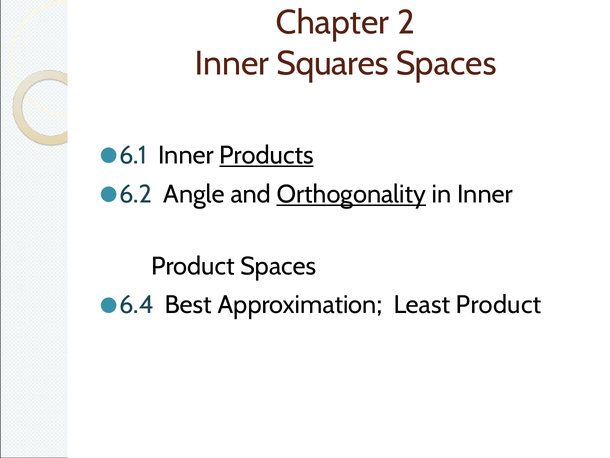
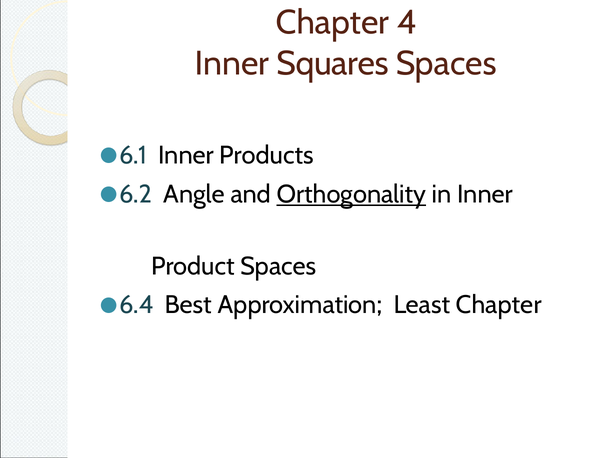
2: 2 -> 4
Products underline: present -> none
Least Product: Product -> Chapter
